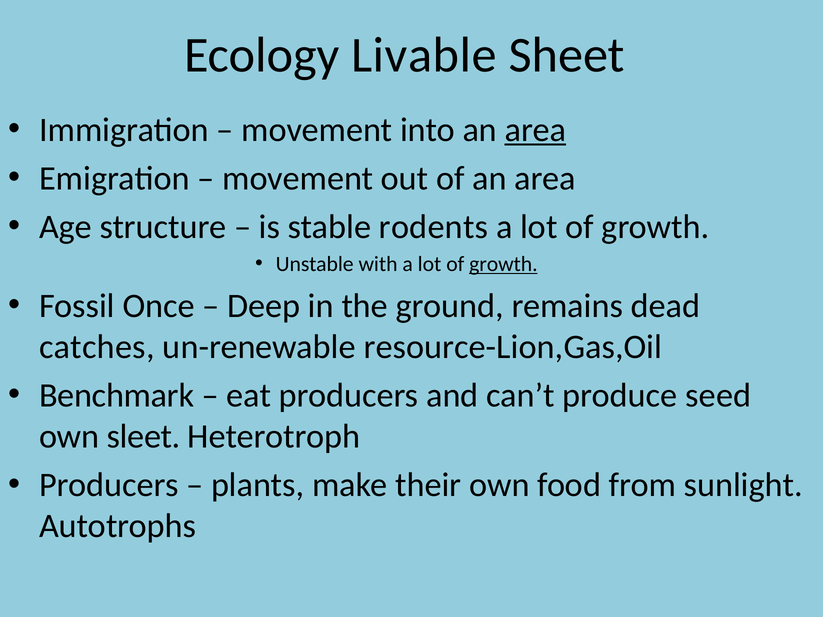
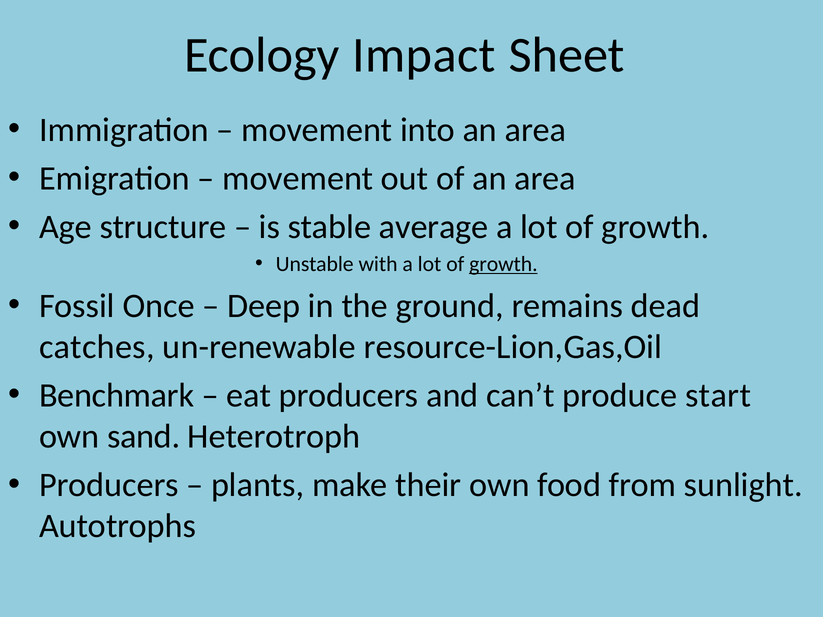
Livable: Livable -> Impact
area at (535, 130) underline: present -> none
rodents: rodents -> average
seed: seed -> start
sleet: sleet -> sand
